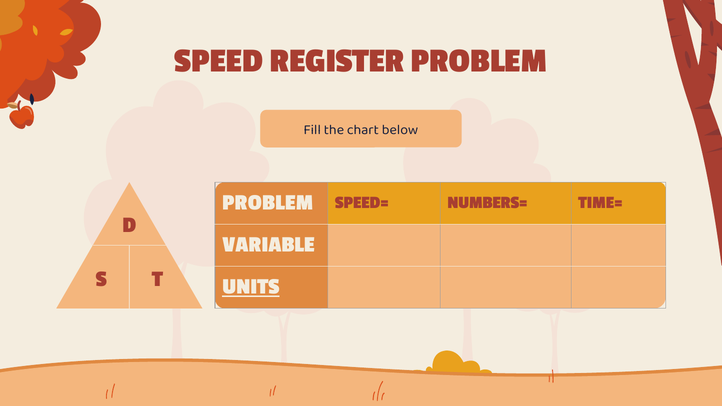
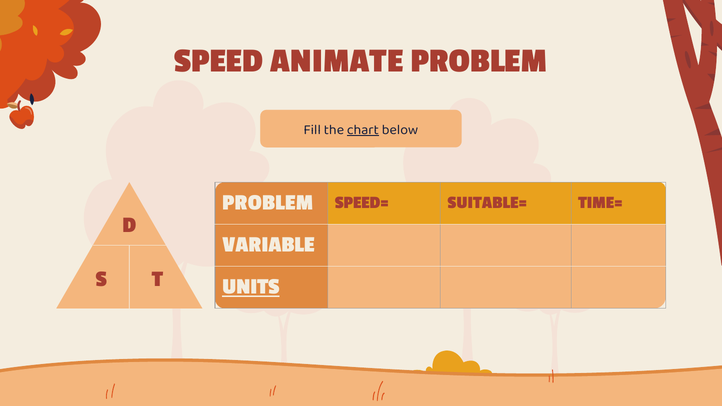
REGISTER: REGISTER -> ANIMATE
chart underline: none -> present
NUMBERS=: NUMBERS= -> SUITABLE=
